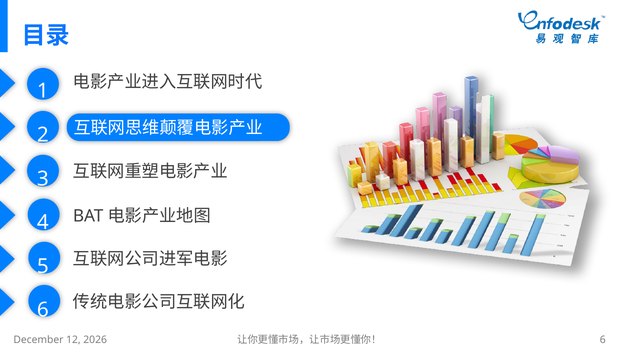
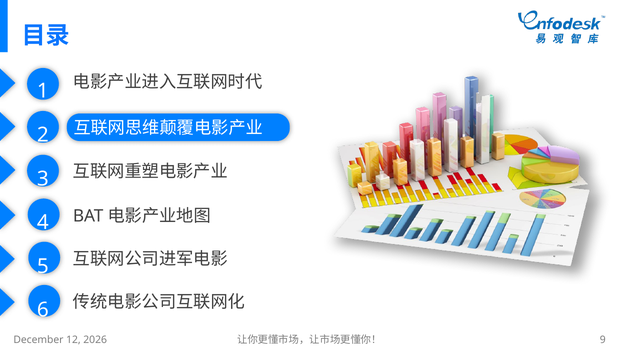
6 at (603, 340): 6 -> 9
